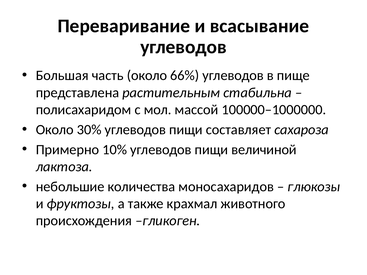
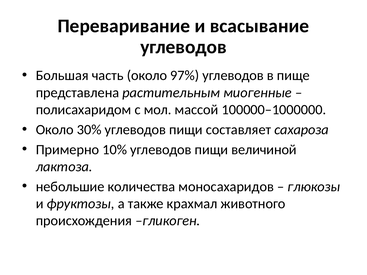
66%: 66% -> 97%
стабильна: стабильна -> миогенные
